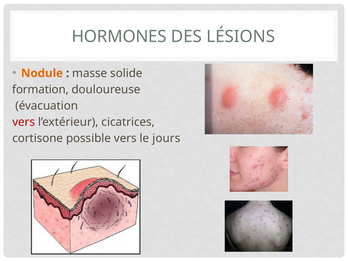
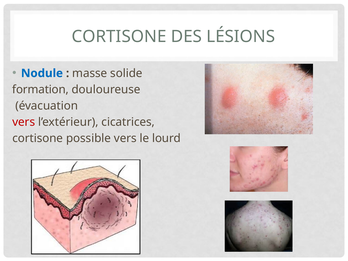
HORMONES at (119, 36): HORMONES -> CORTISONE
Nodule colour: orange -> blue
jours: jours -> lourd
